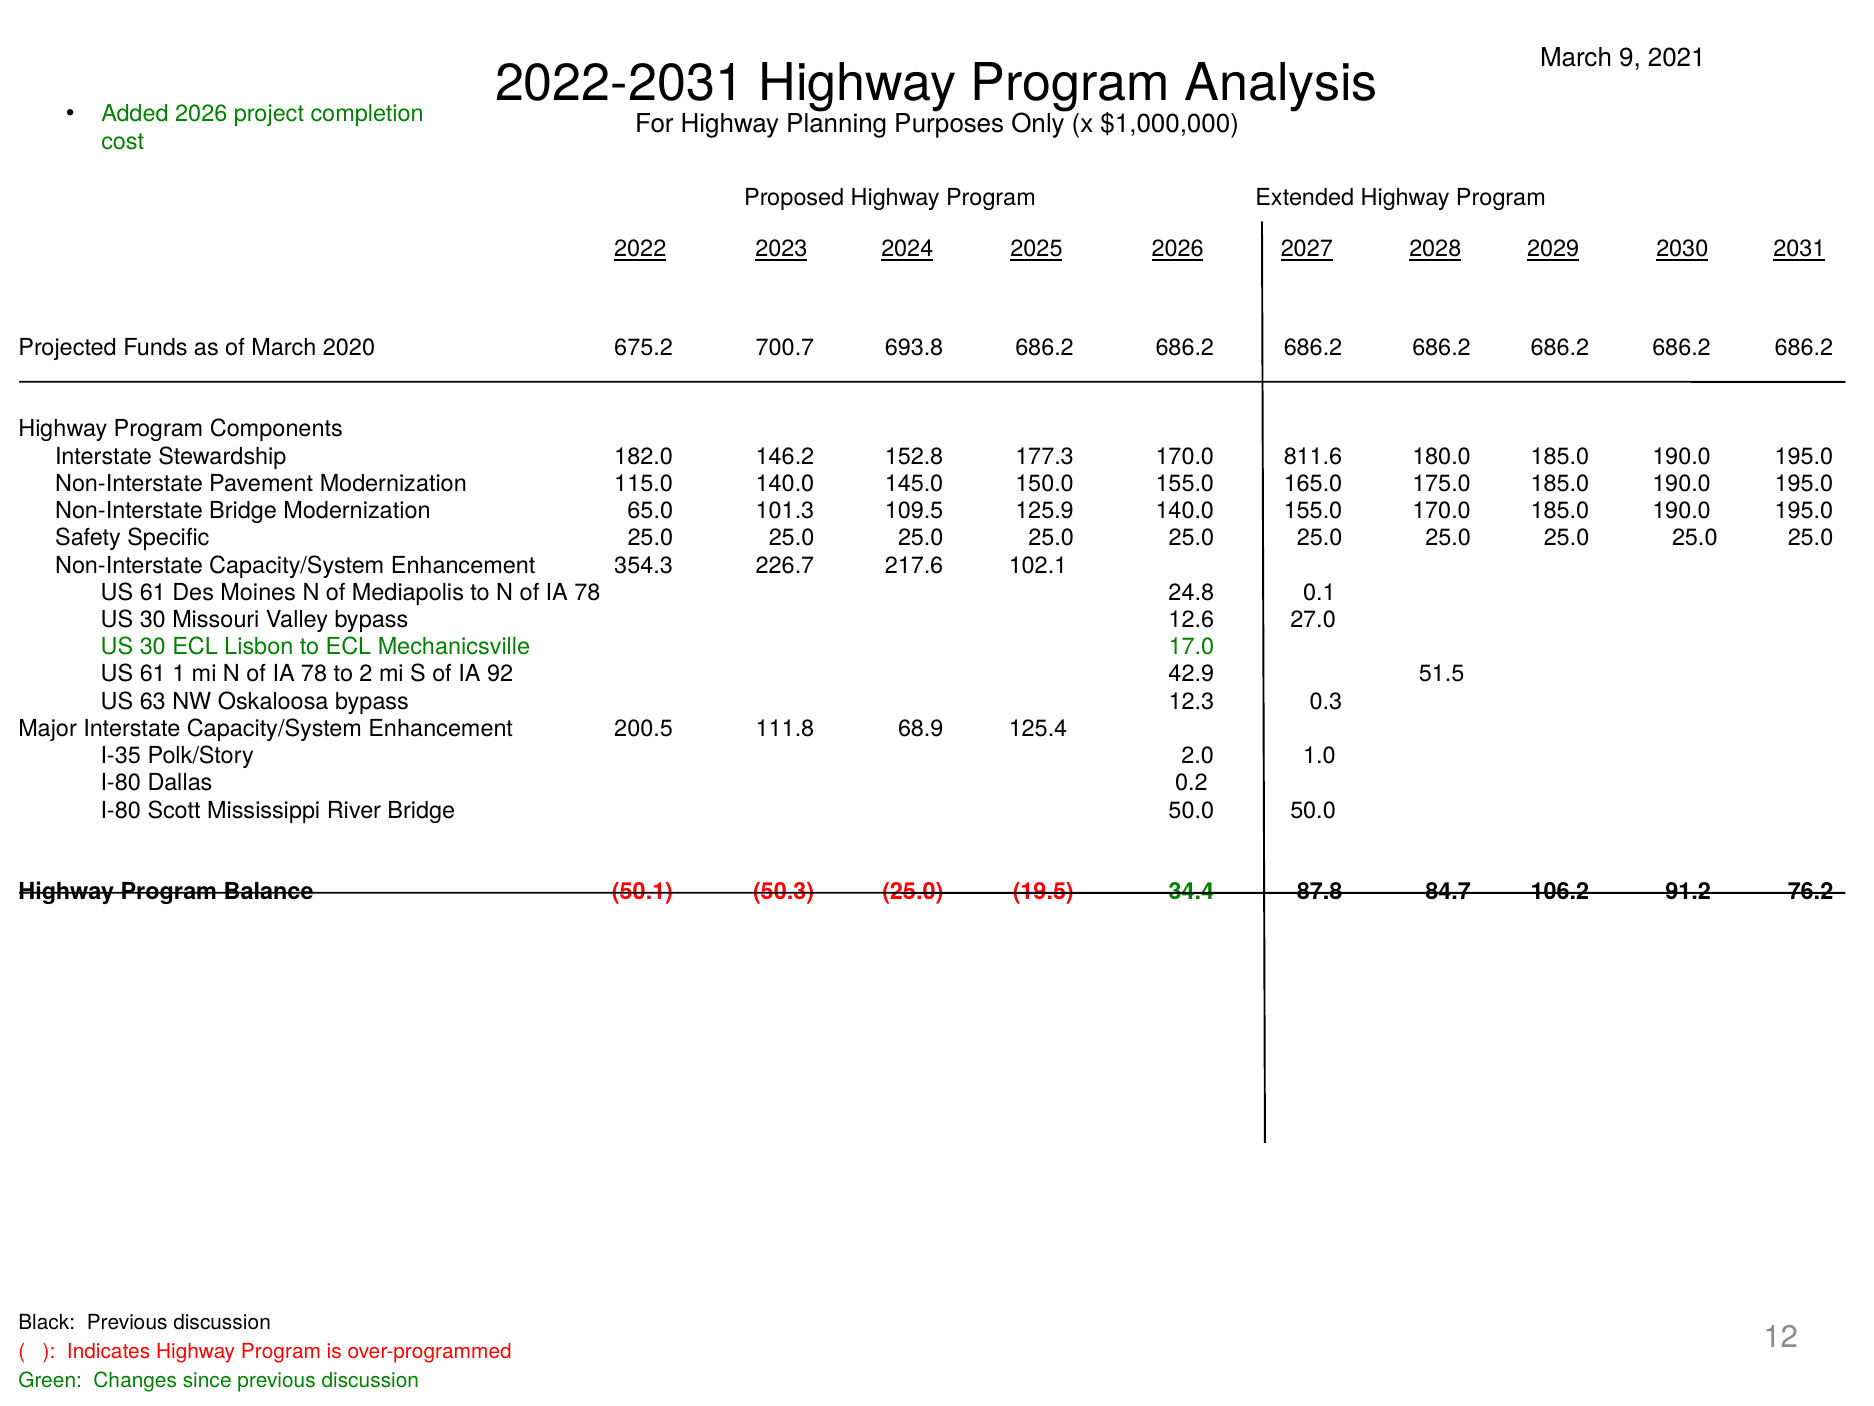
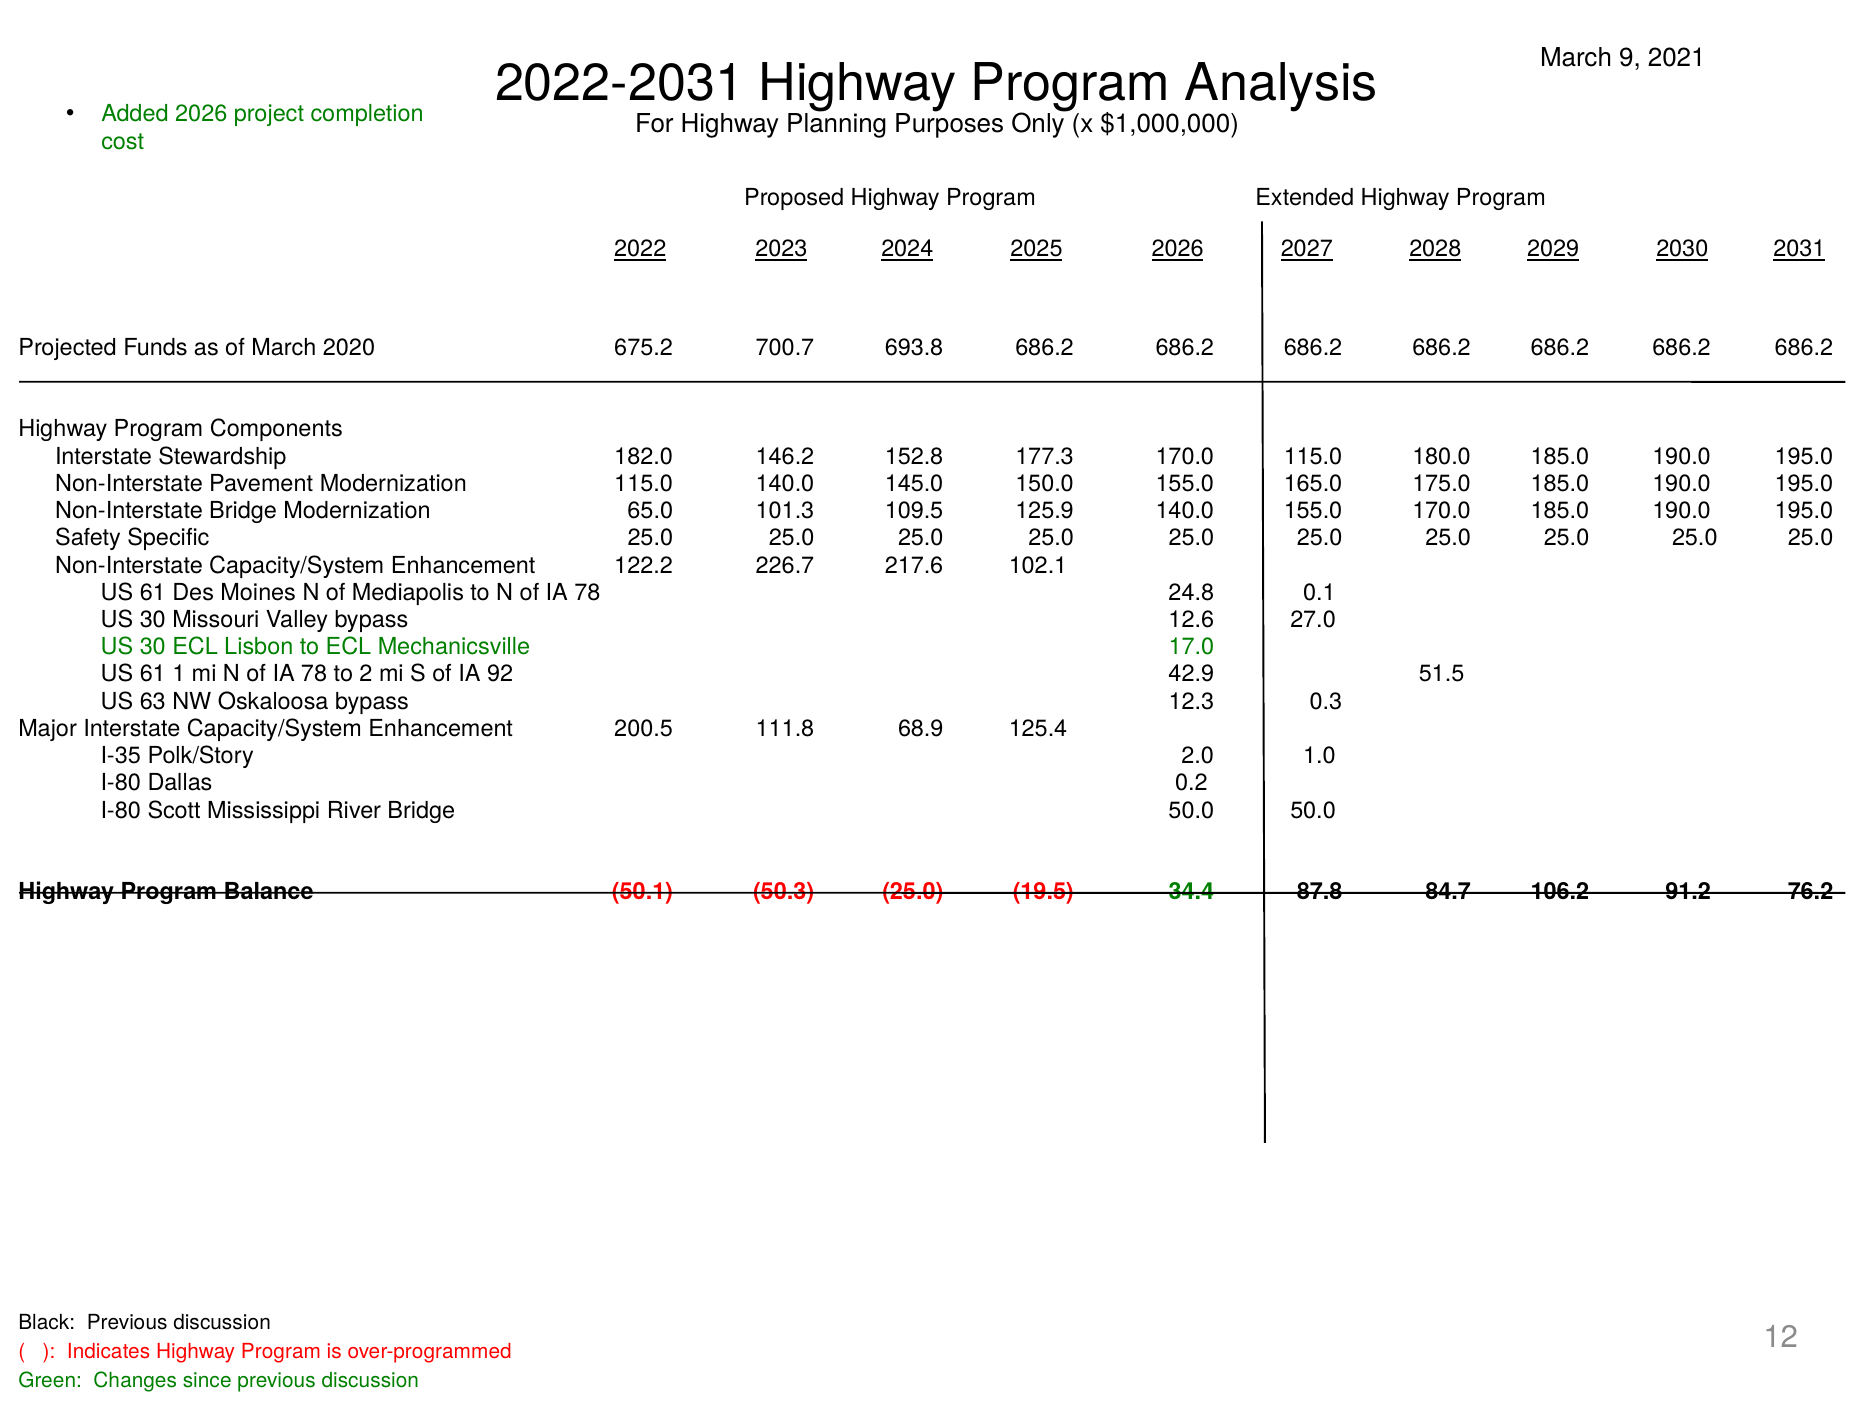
170.0 811.6: 811.6 -> 115.0
354.3: 354.3 -> 122.2
